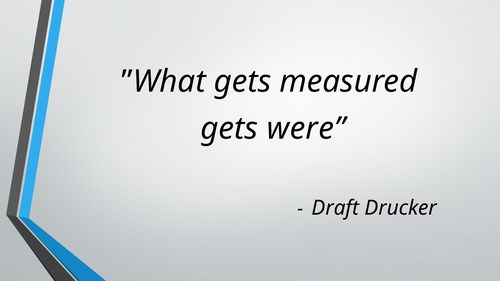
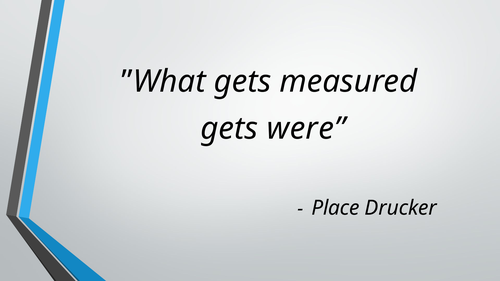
Draft: Draft -> Place
